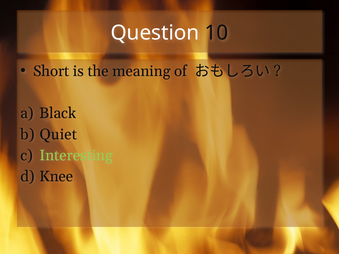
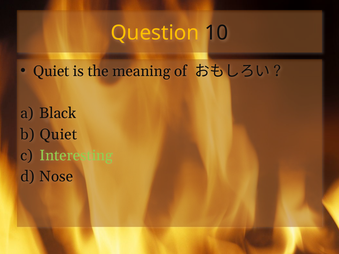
Question colour: white -> yellow
Short at (51, 71): Short -> Quiet
Knee: Knee -> Nose
